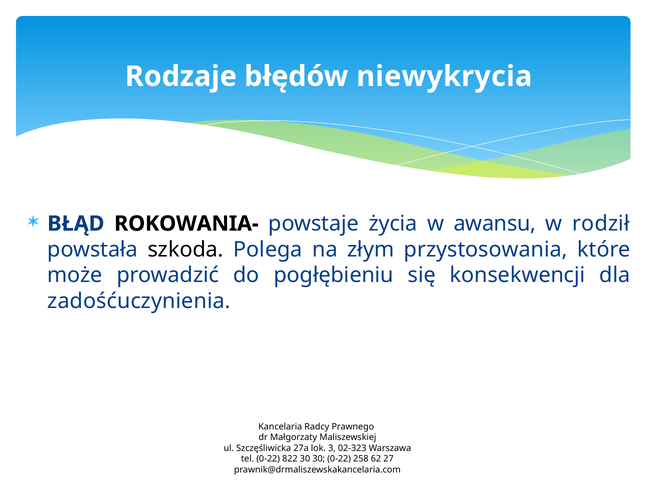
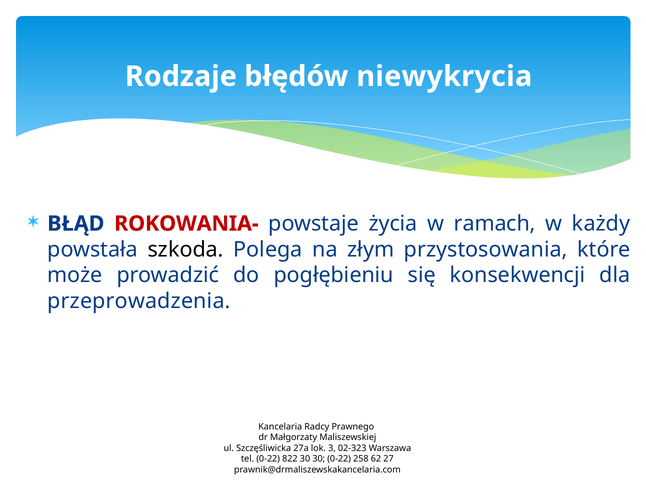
ROKOWANIA- colour: black -> red
awansu: awansu -> ramach
rodził: rodził -> każdy
zadośćuczynienia: zadośćuczynienia -> przeprowadzenia
